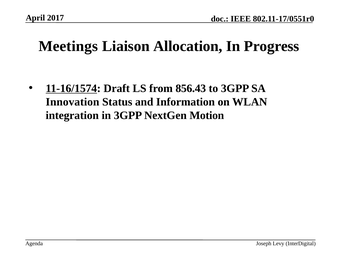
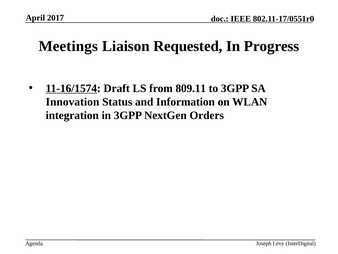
Allocation: Allocation -> Requested
856.43: 856.43 -> 809.11
Motion: Motion -> Orders
